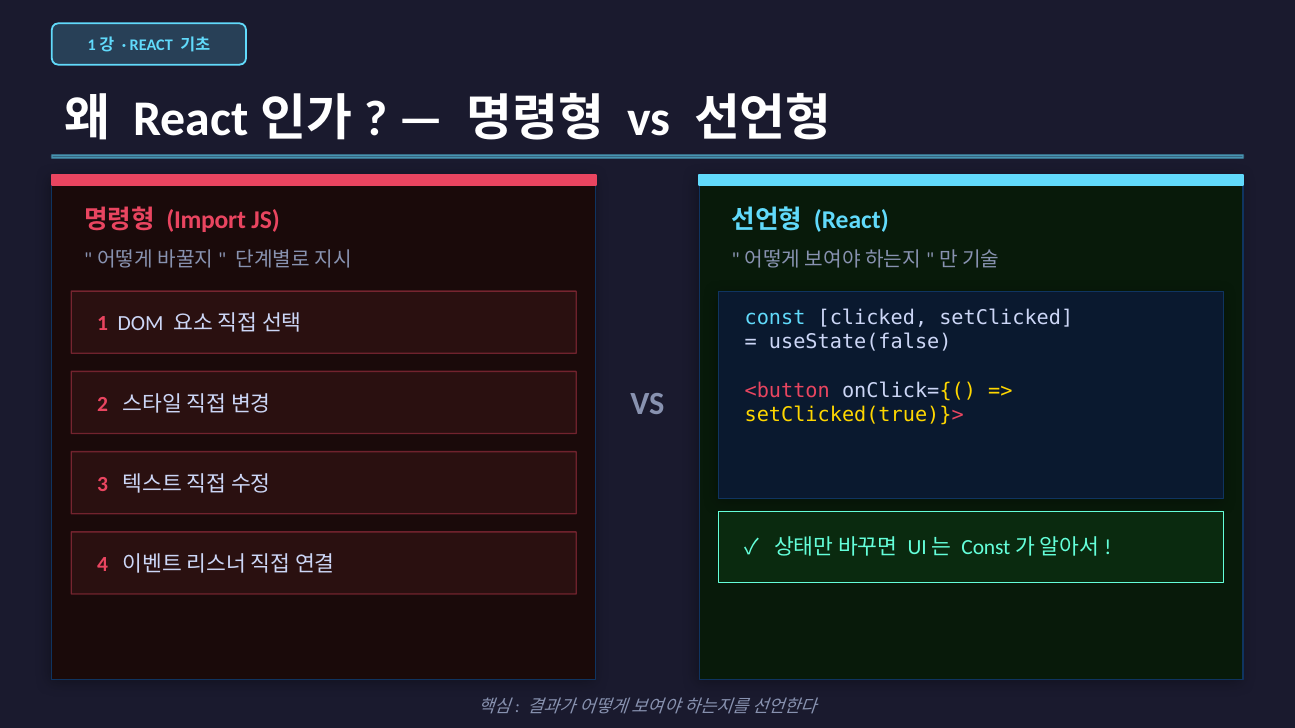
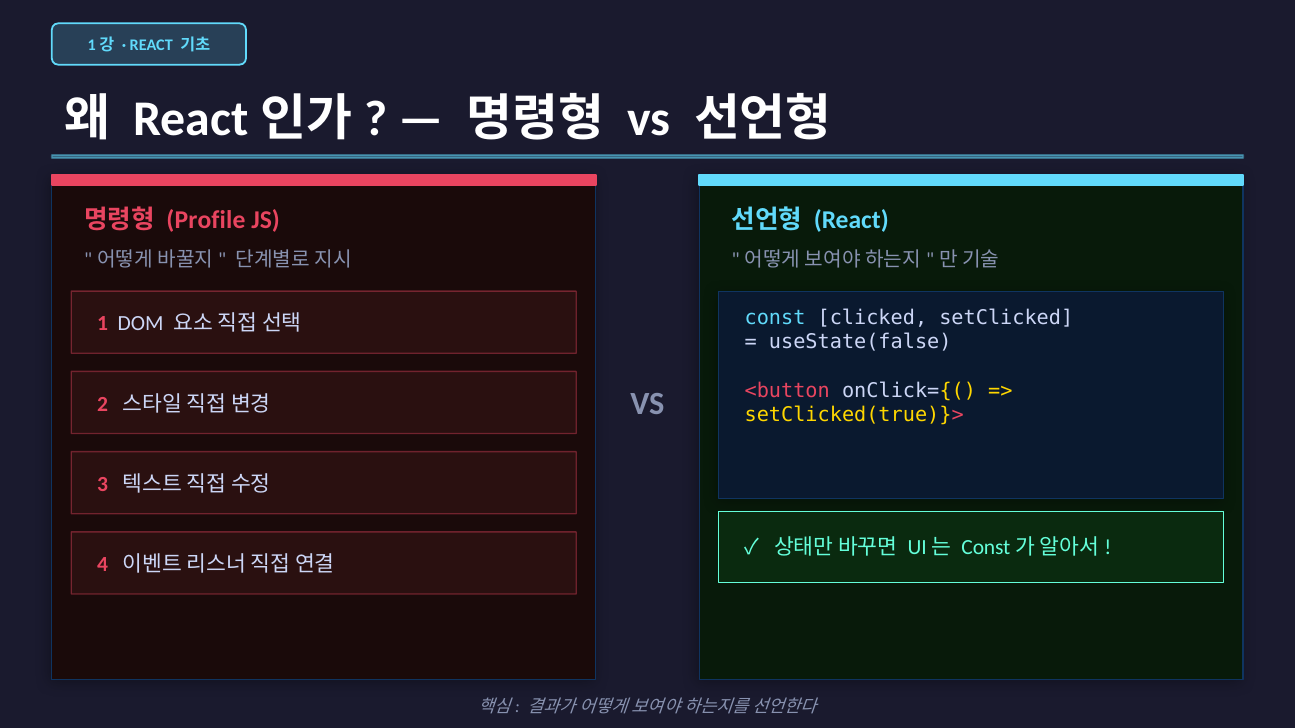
Import: Import -> Profile
